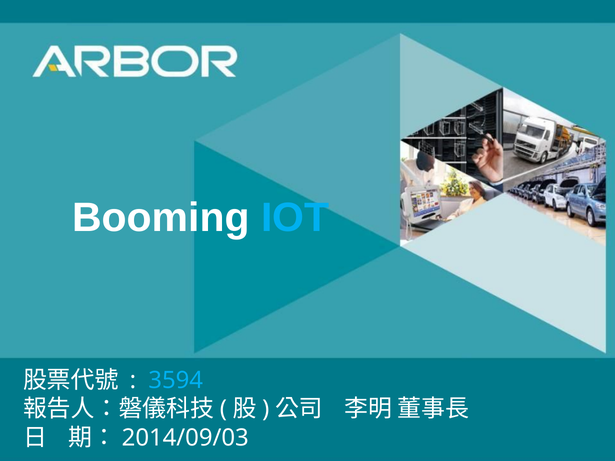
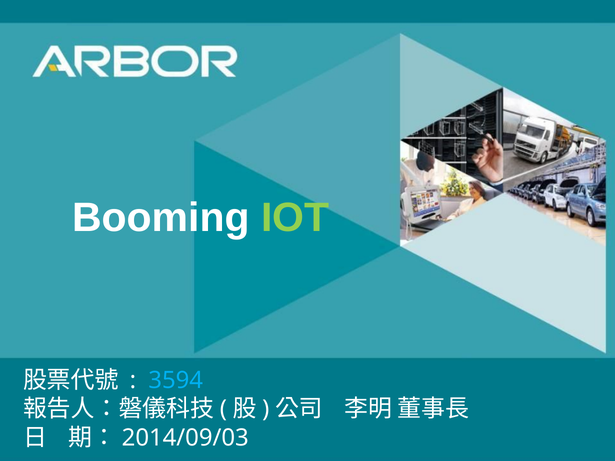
IOT colour: light blue -> light green
